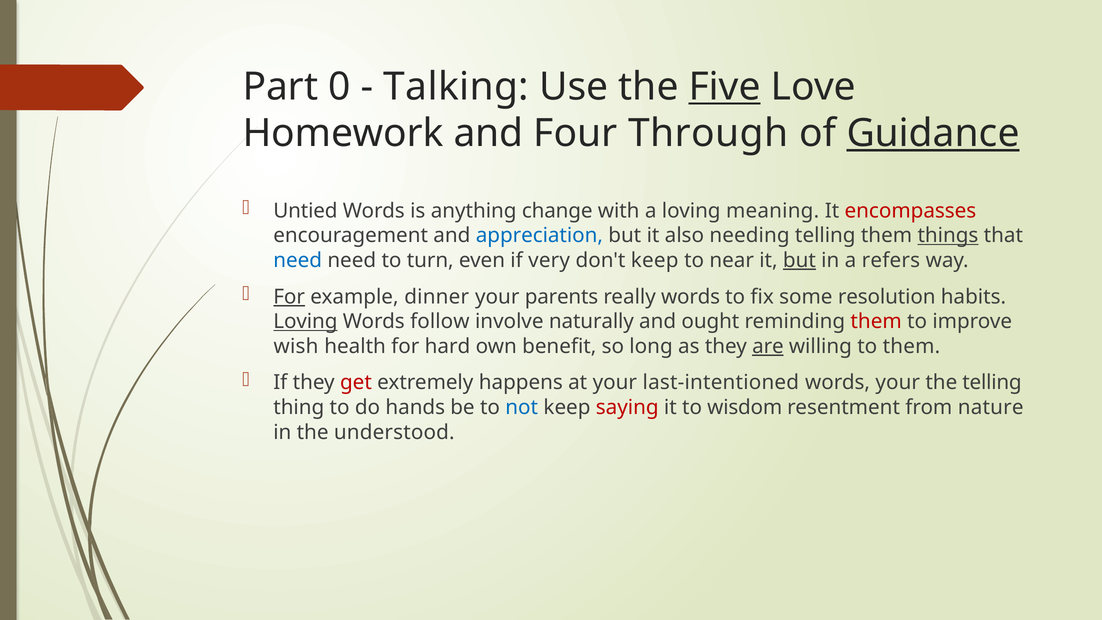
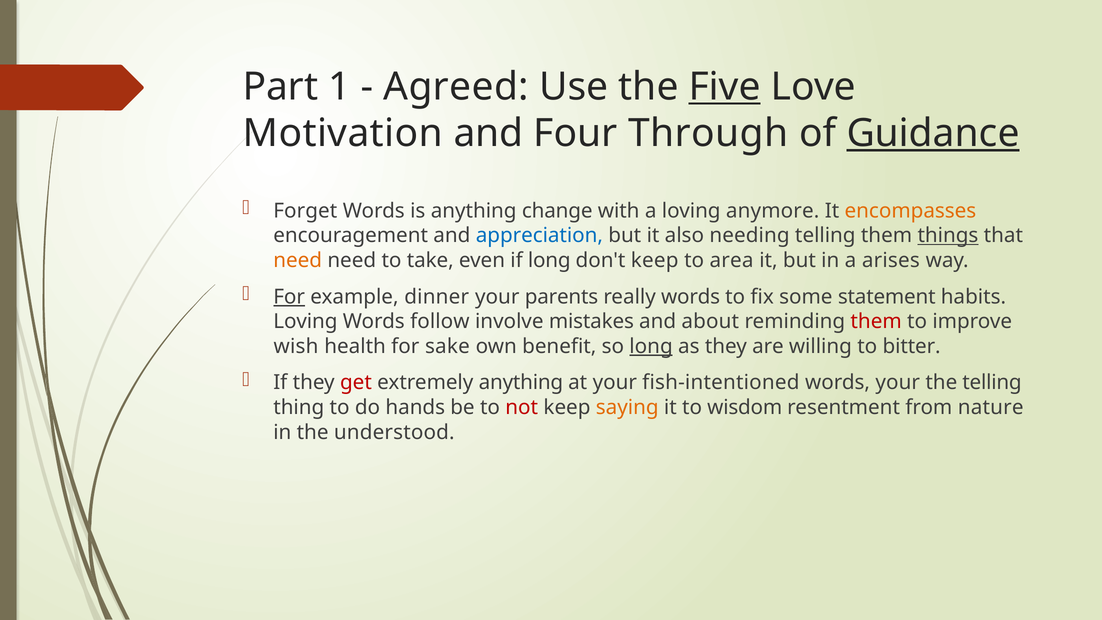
0: 0 -> 1
Talking: Talking -> Agreed
Homework: Homework -> Motivation
Untied: Untied -> Forget
meaning: meaning -> anymore
encompasses colour: red -> orange
need at (298, 260) colour: blue -> orange
turn: turn -> take
if very: very -> long
near: near -> area
but at (799, 260) underline: present -> none
refers: refers -> arises
resolution: resolution -> statement
Loving at (305, 322) underline: present -> none
naturally: naturally -> mistakes
ought: ought -> about
hard: hard -> sake
long at (651, 346) underline: none -> present
are underline: present -> none
to them: them -> bitter
extremely happens: happens -> anything
last-intentioned: last-intentioned -> fish-intentioned
not colour: blue -> red
saying colour: red -> orange
